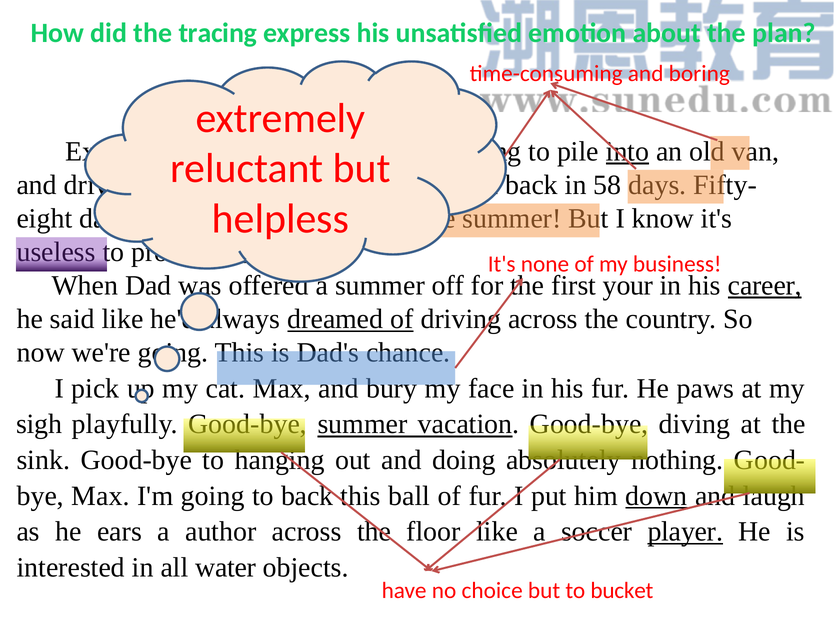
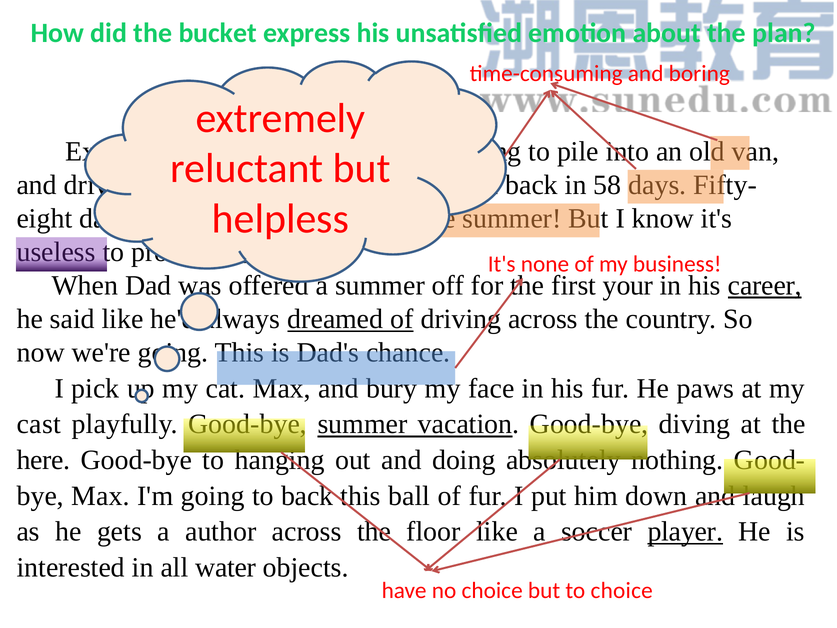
tracing: tracing -> bucket
into underline: present -> none
sigh: sigh -> cast
sink: sink -> here
down underline: present -> none
ears: ears -> gets
to bucket: bucket -> choice
